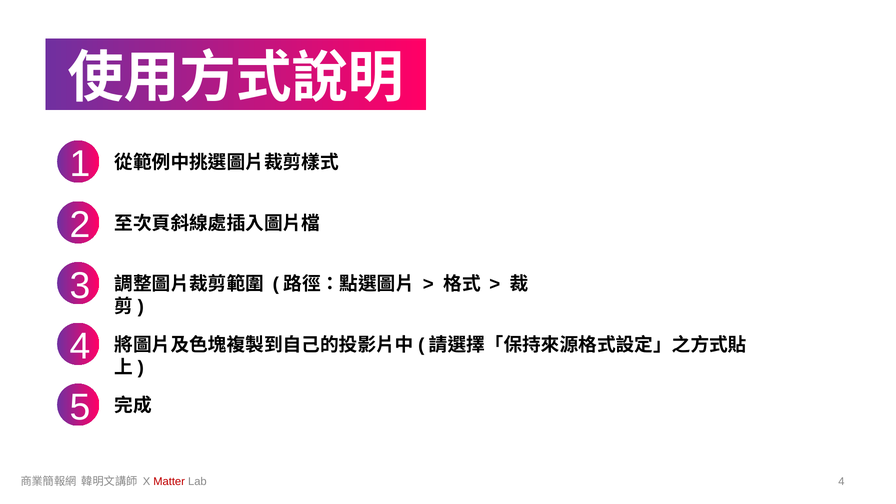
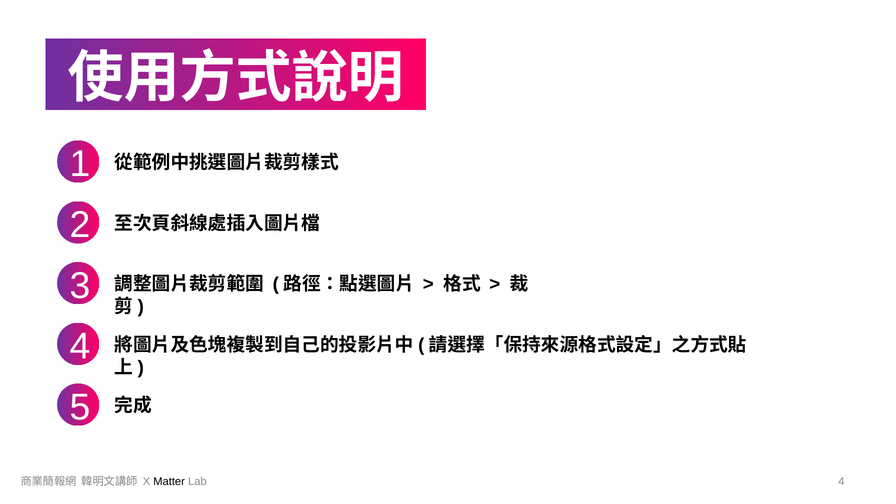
Matter colour: red -> black
